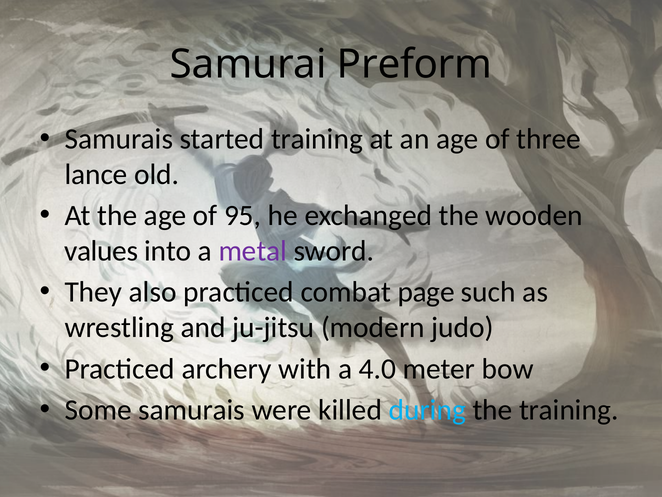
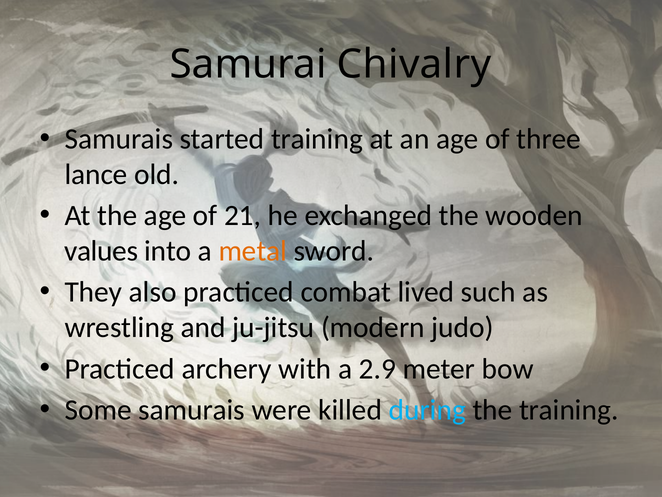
Preform: Preform -> Chivalry
95: 95 -> 21
metal colour: purple -> orange
page: page -> lived
4.0: 4.0 -> 2.9
